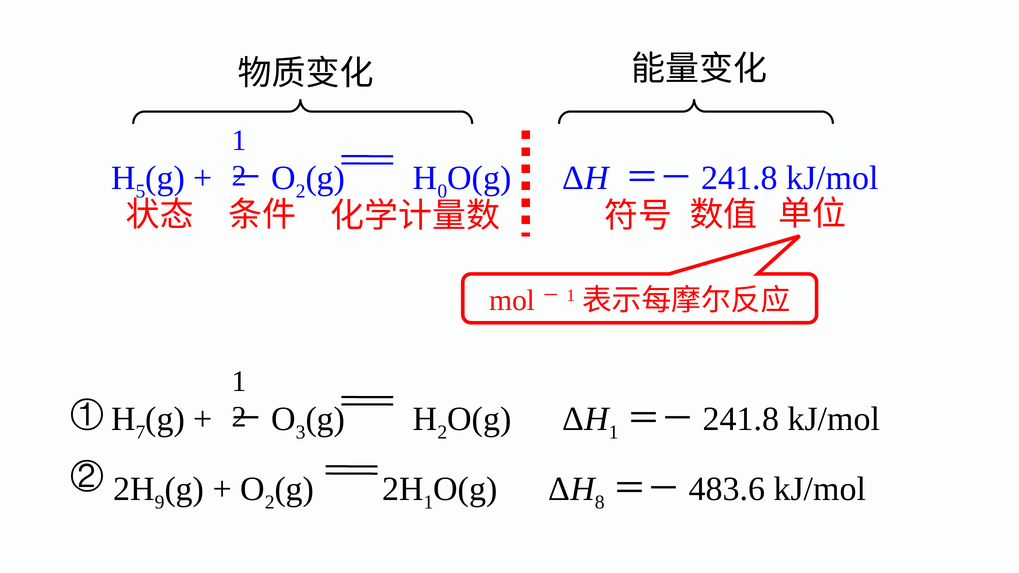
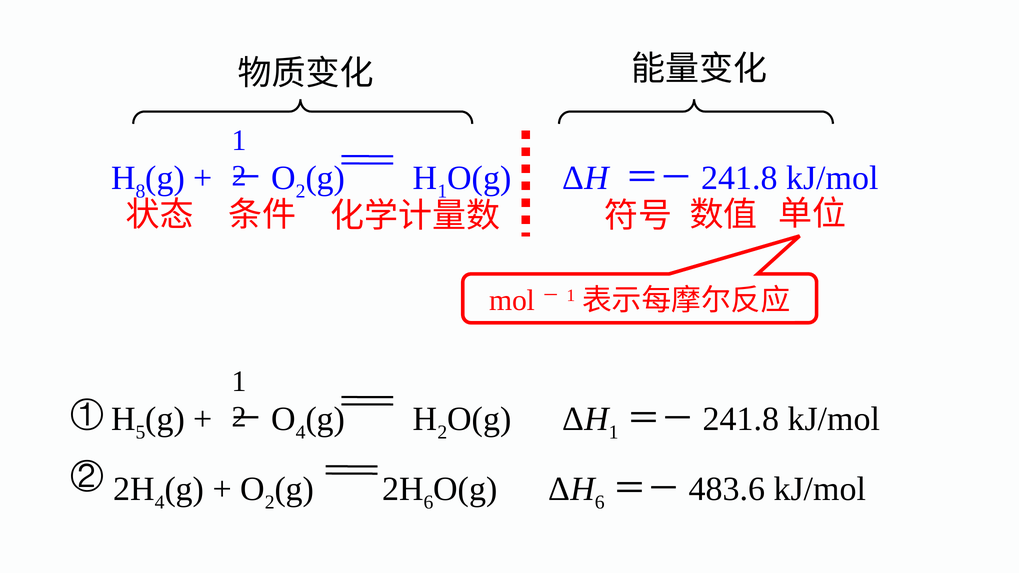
5: 5 -> 8
0 at (442, 191): 0 -> 1
7: 7 -> 5
3 at (301, 432): 3 -> 4
9 at (160, 502): 9 -> 4
1 at (429, 502): 1 -> 6
ΔH 8: 8 -> 6
